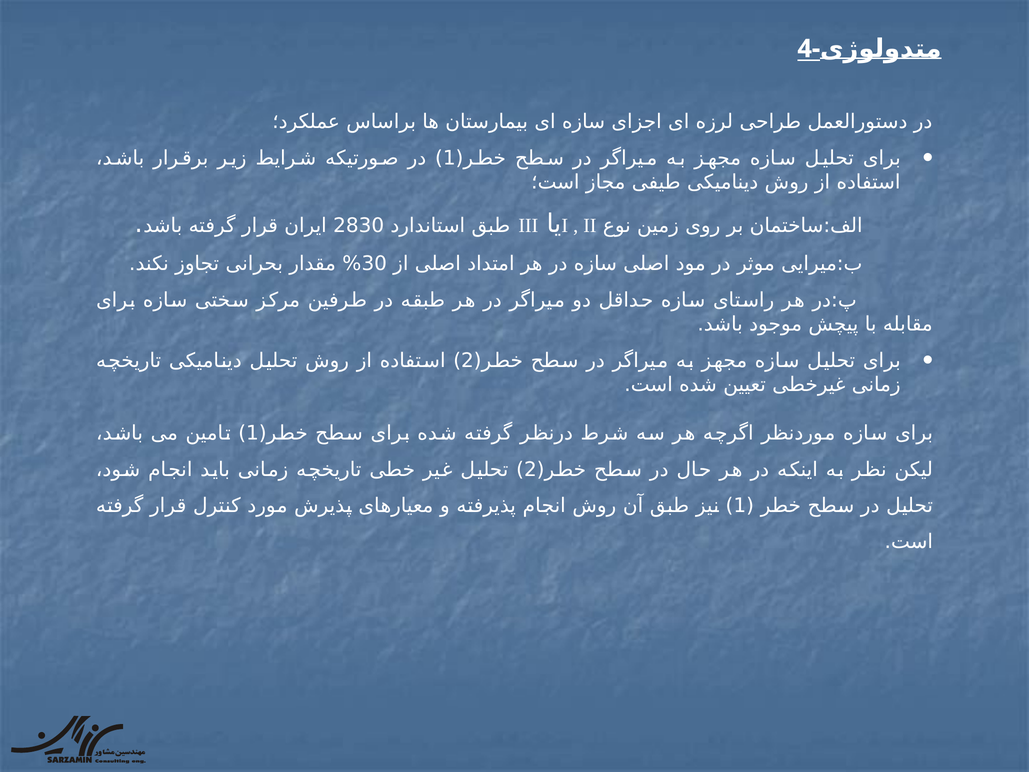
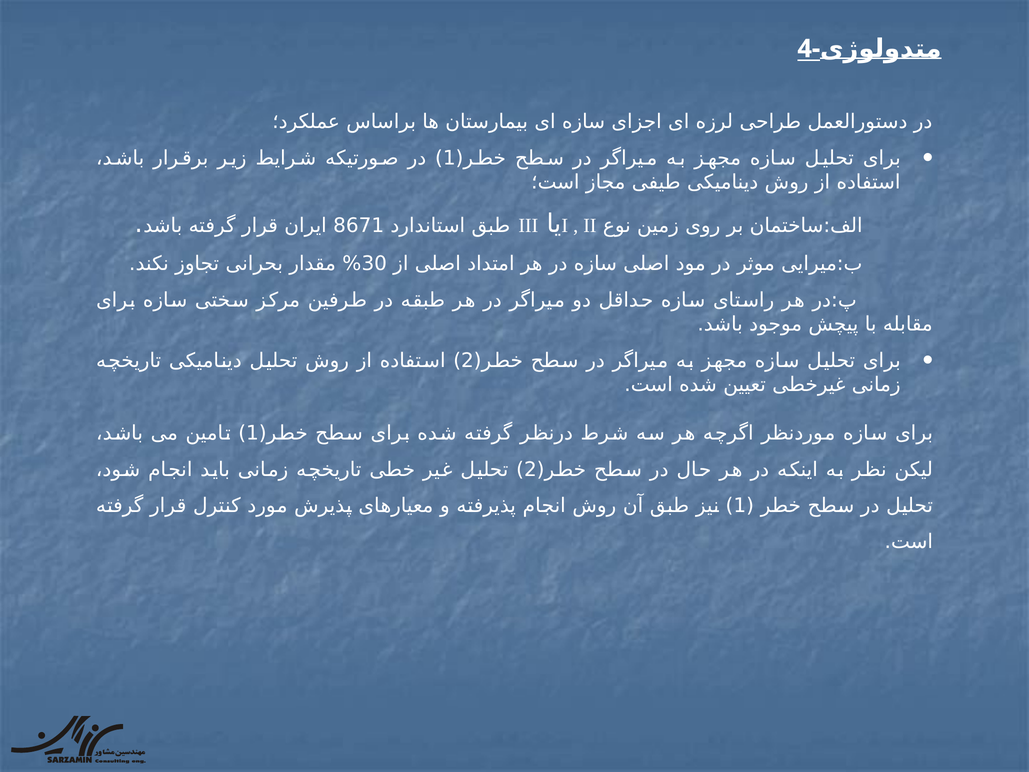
2830: 2830 -> 8671
